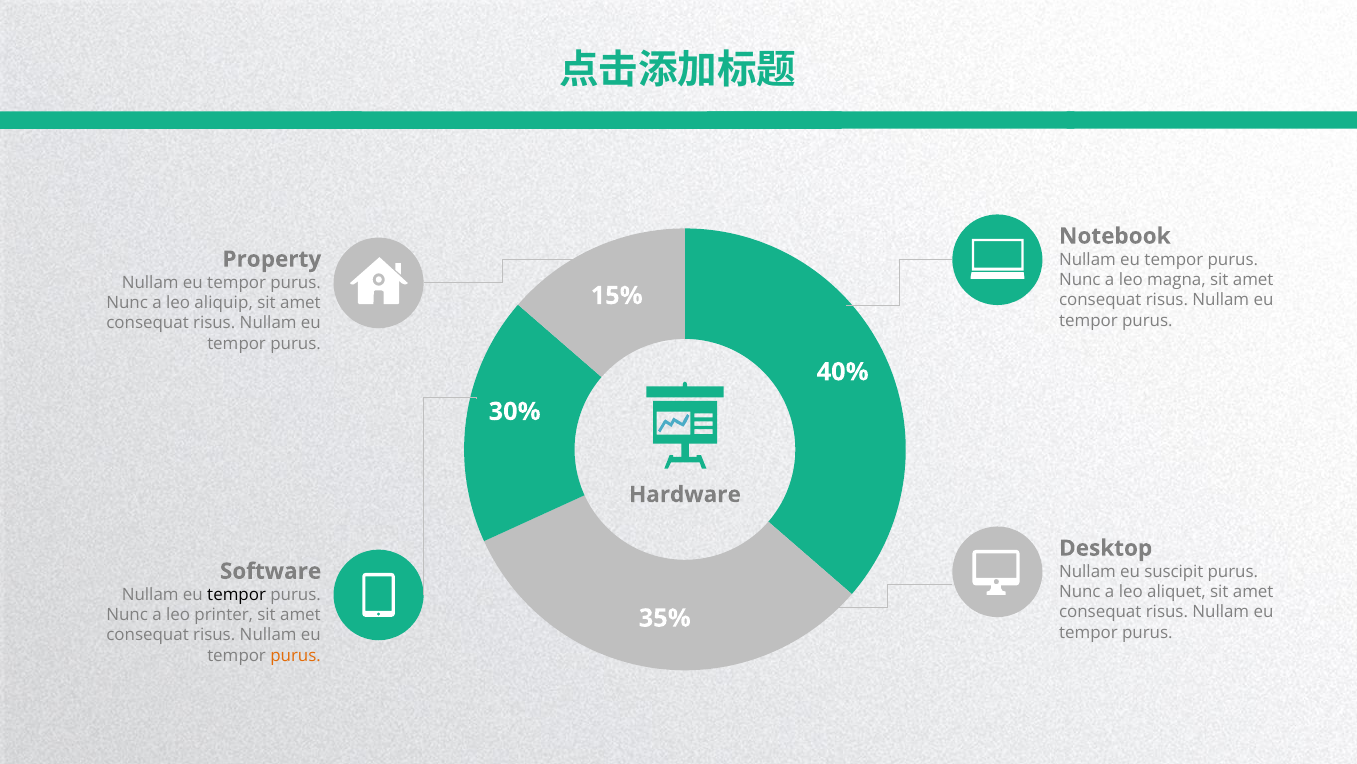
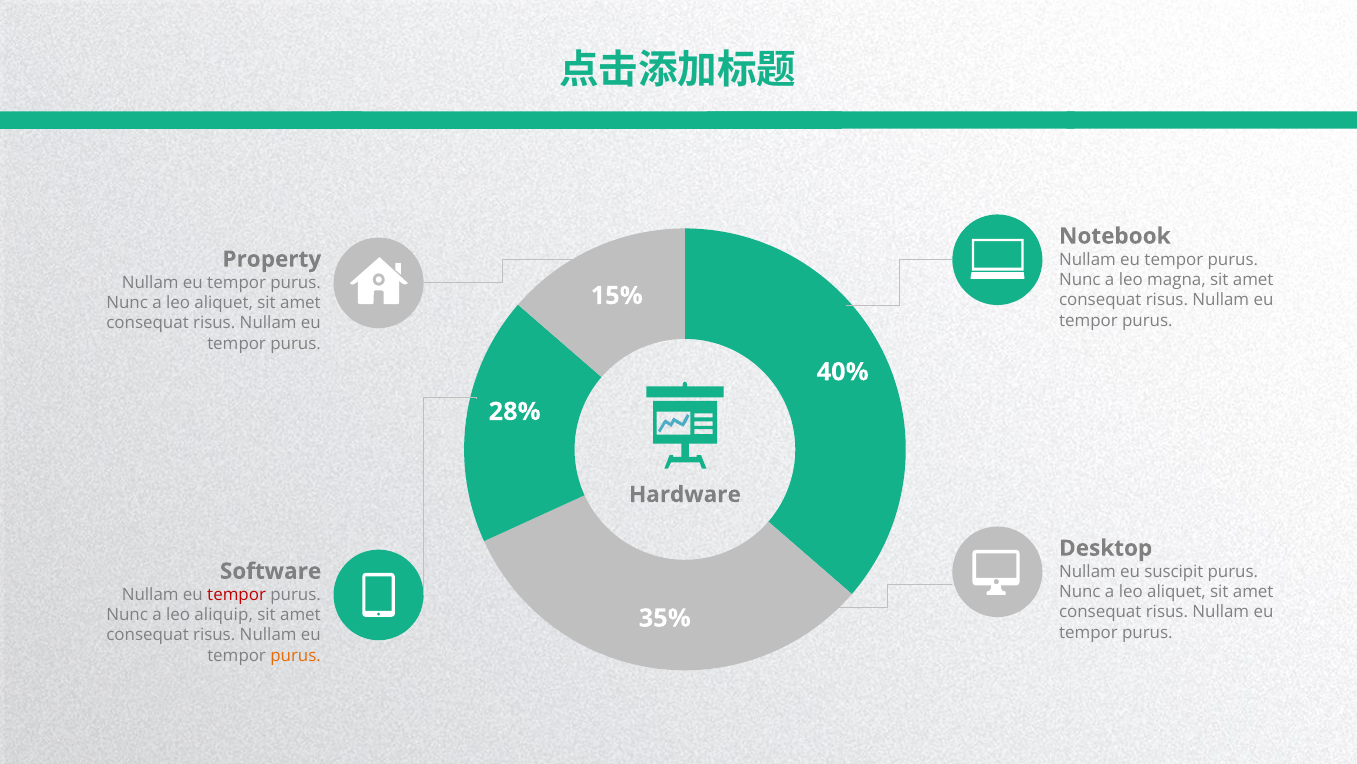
aliquip at (224, 303): aliquip -> aliquet
30%: 30% -> 28%
tempor at (237, 594) colour: black -> red
printer: printer -> aliquip
